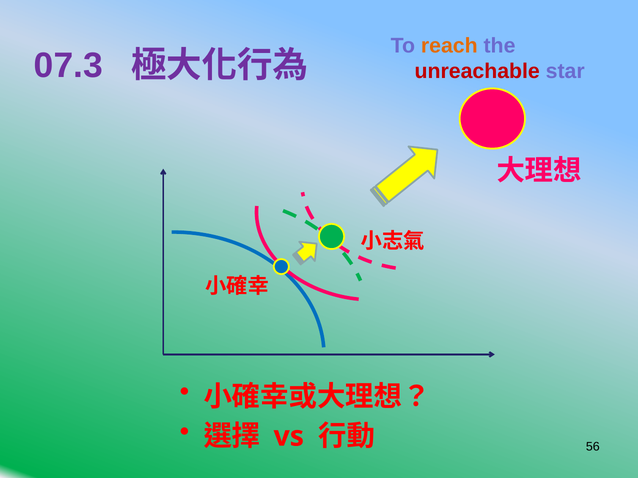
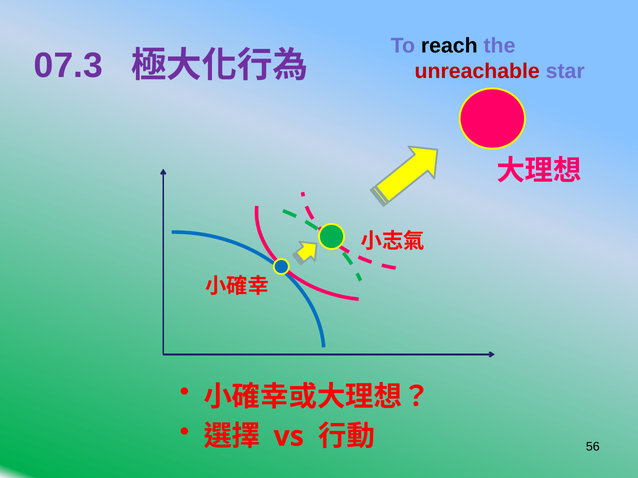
reach colour: orange -> black
